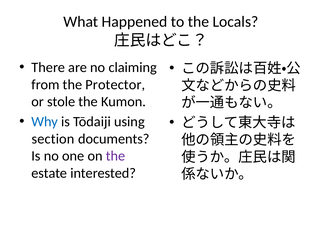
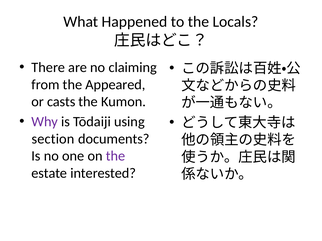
Protector: Protector -> Appeared
stole: stole -> casts
Why colour: blue -> purple
